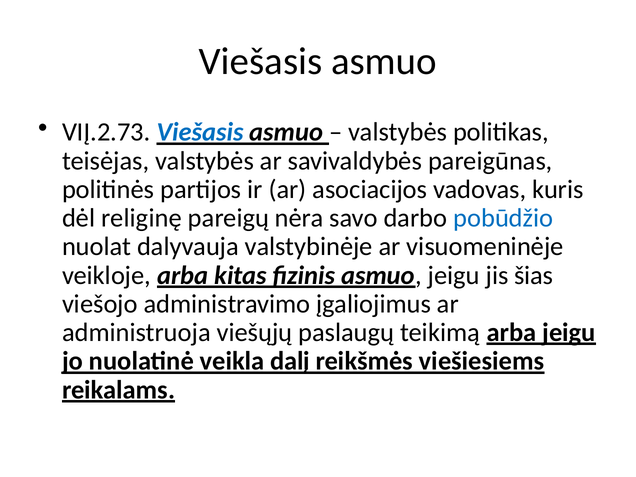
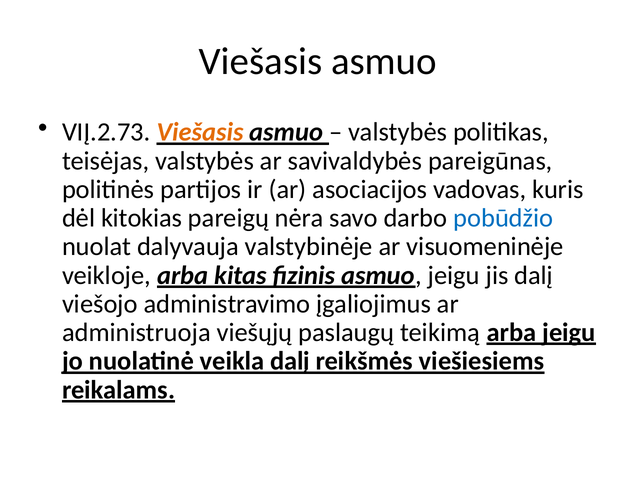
Viešasis at (200, 132) colour: blue -> orange
religinę: religinę -> kitokias
jis šias: šias -> dalį
